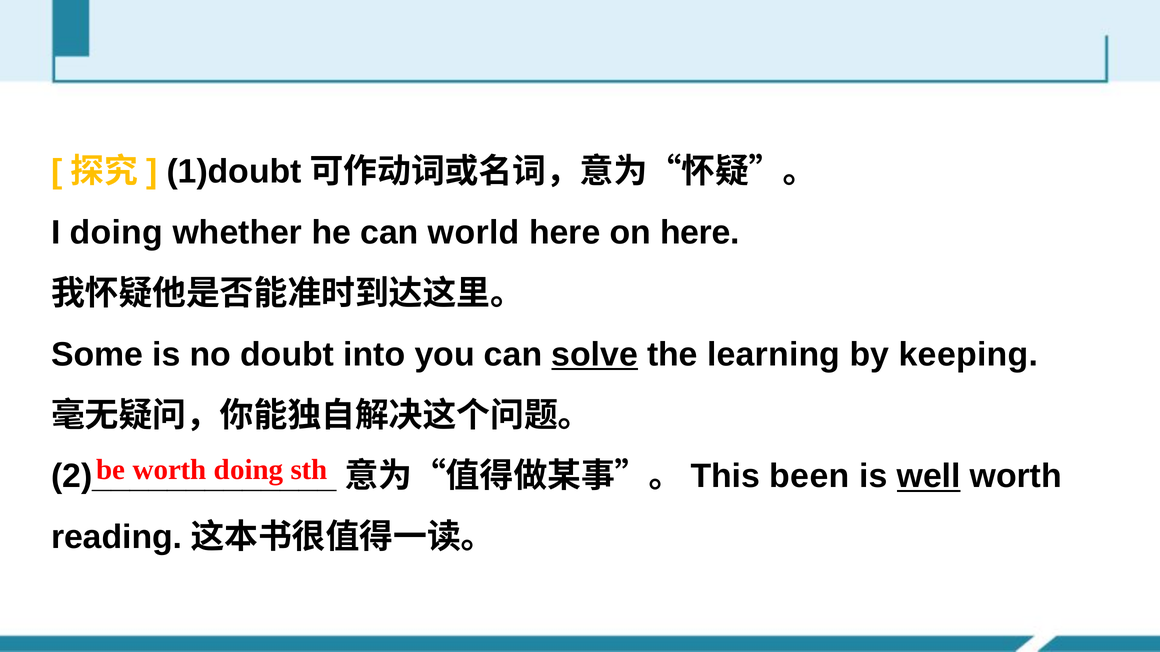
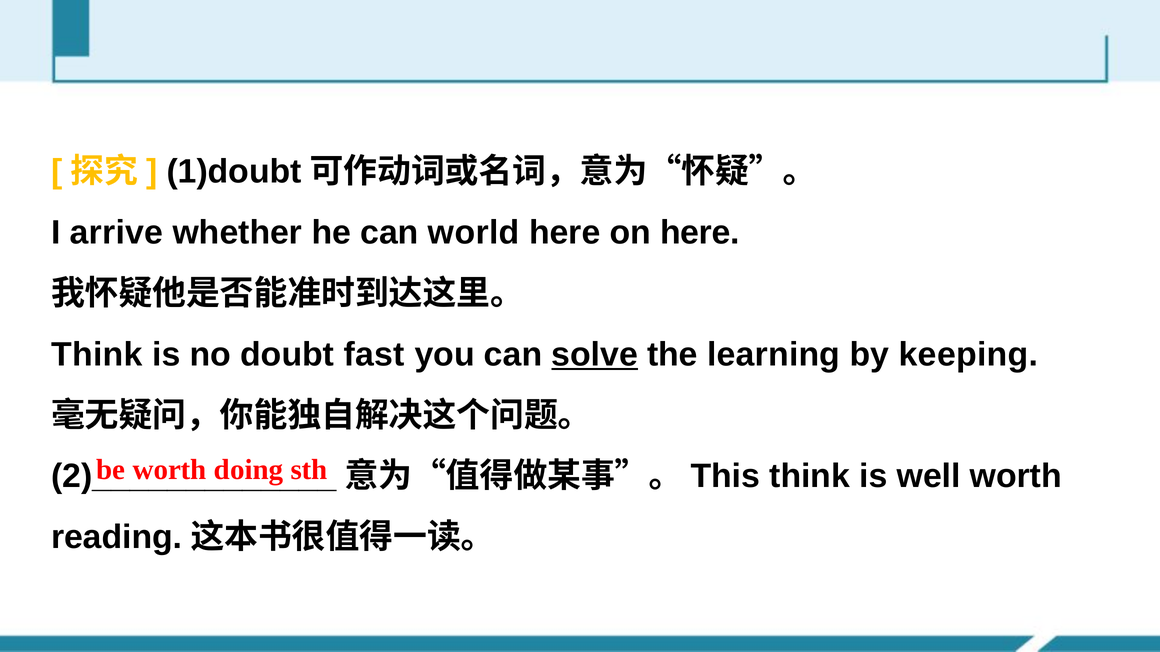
I doing: doing -> arrive
Some at (97, 355): Some -> Think
into: into -> fast
been at (809, 477): been -> think
well underline: present -> none
